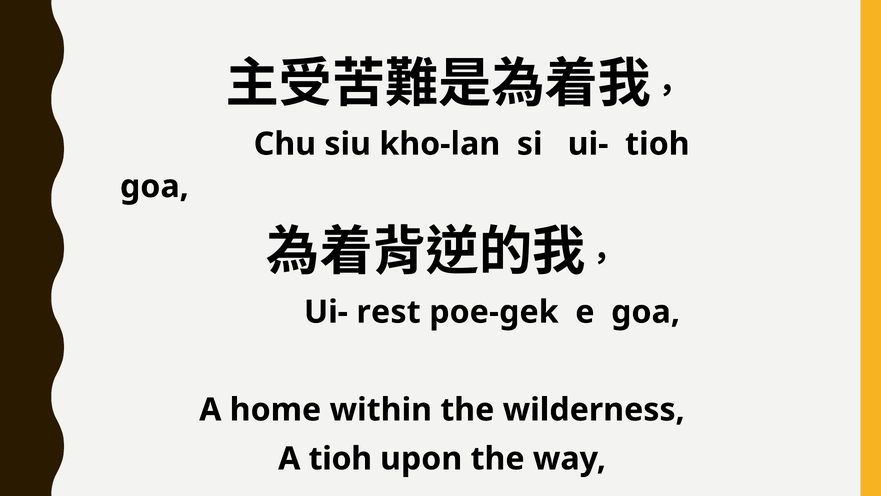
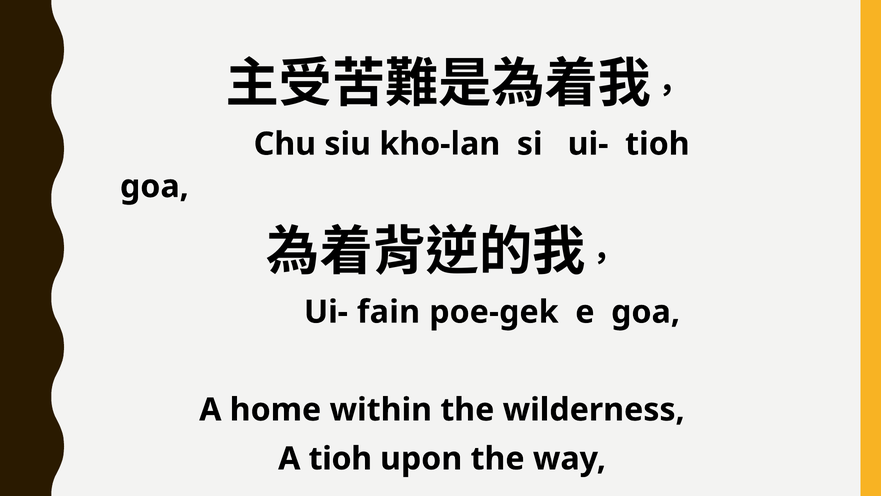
rest: rest -> fain
